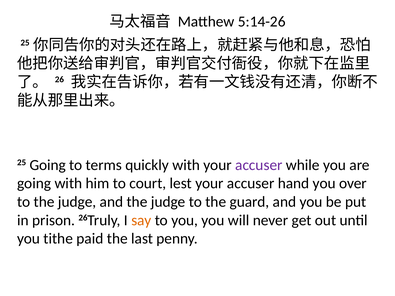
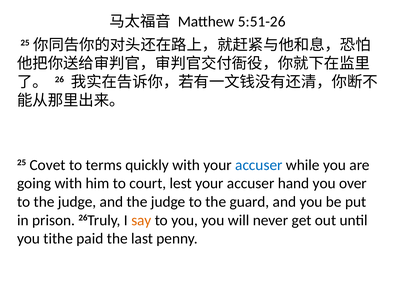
5:14-26: 5:14-26 -> 5:51-26
25 Going: Going -> Covet
accuser at (259, 165) colour: purple -> blue
